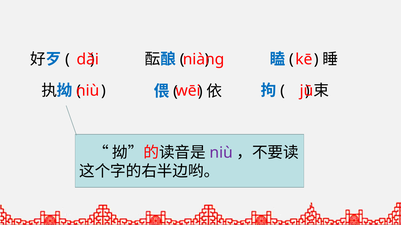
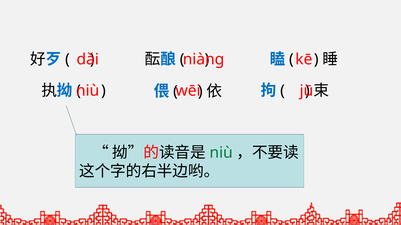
niù at (221, 153) colour: purple -> green
